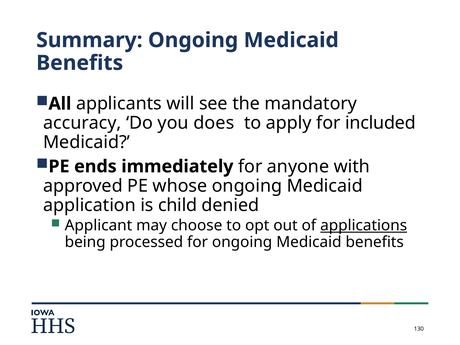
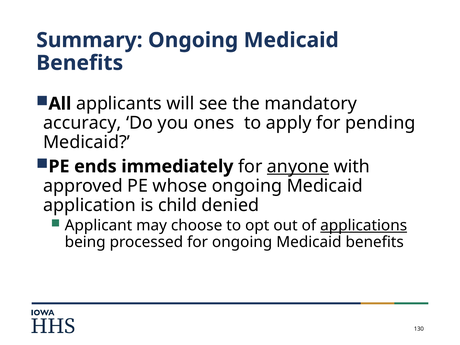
does: does -> ones
included: included -> pending
anyone underline: none -> present
